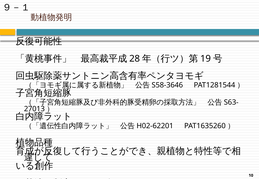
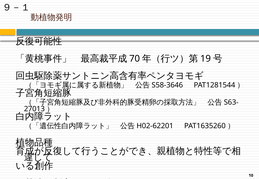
28: 28 -> 70
